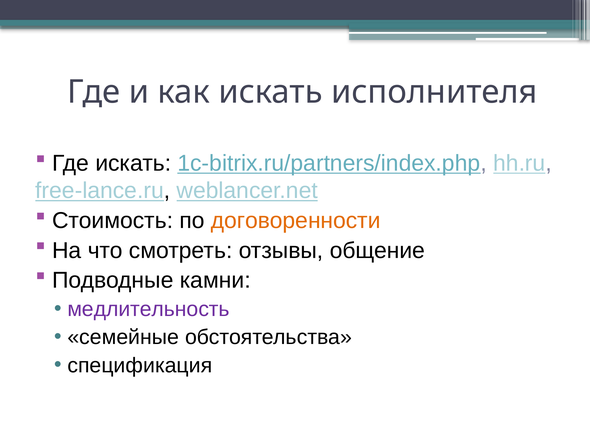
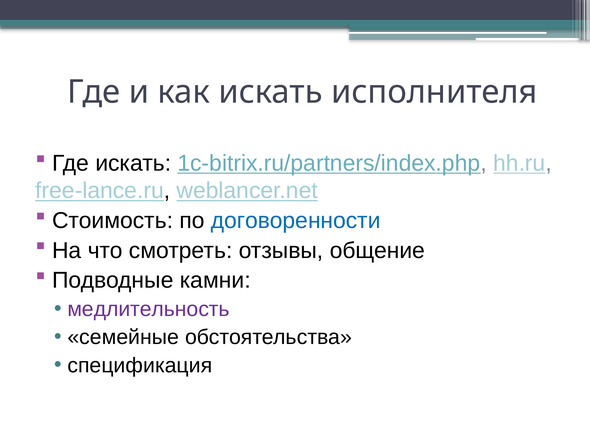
договоренности colour: orange -> blue
